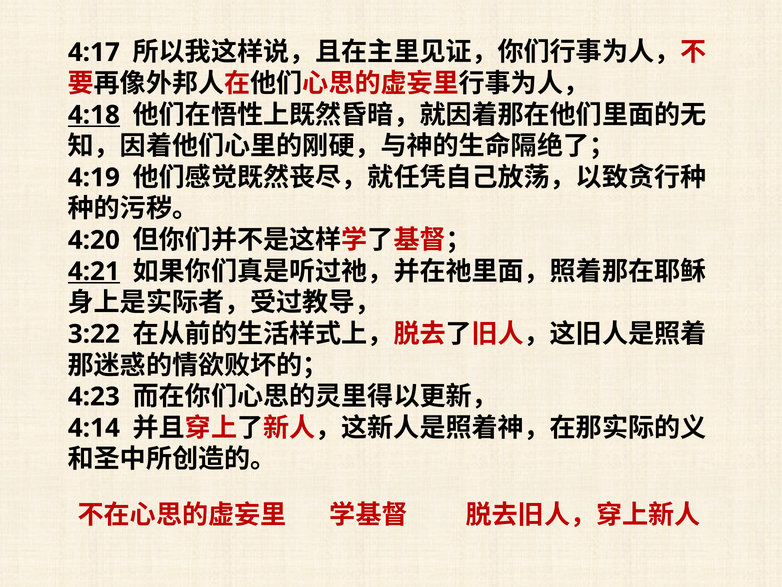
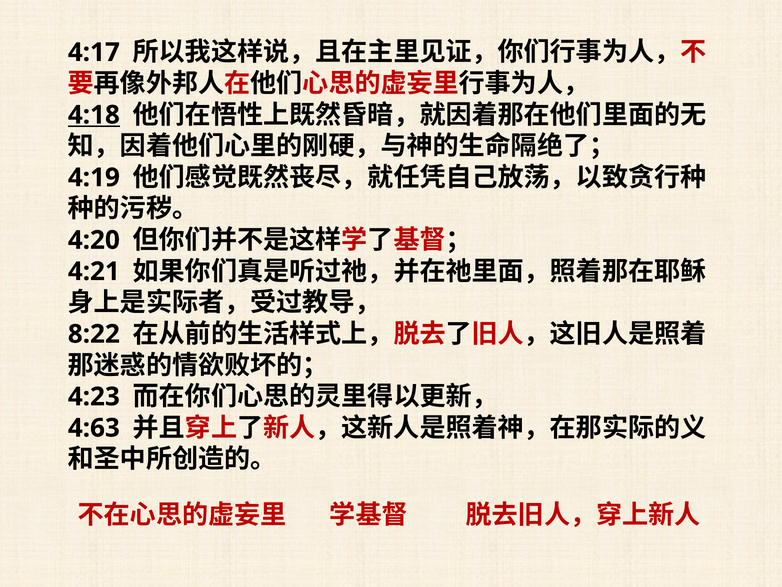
4:21 underline: present -> none
3:22: 3:22 -> 8:22
4:14: 4:14 -> 4:63
